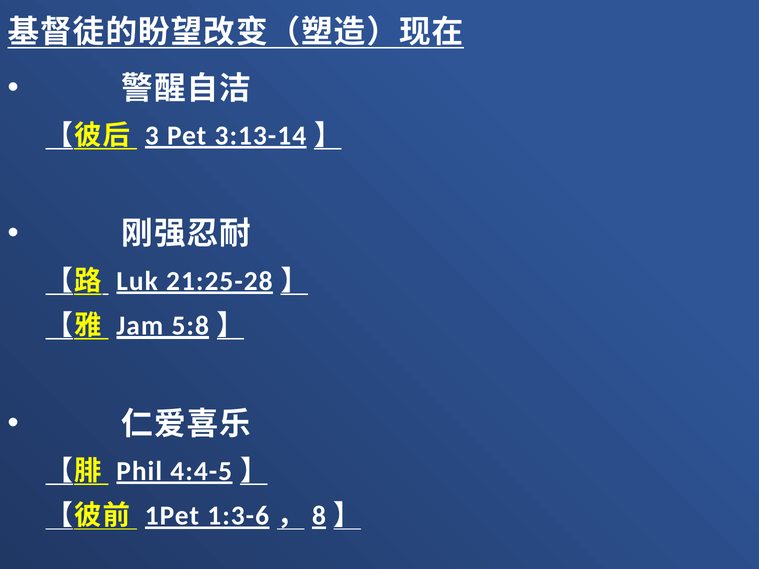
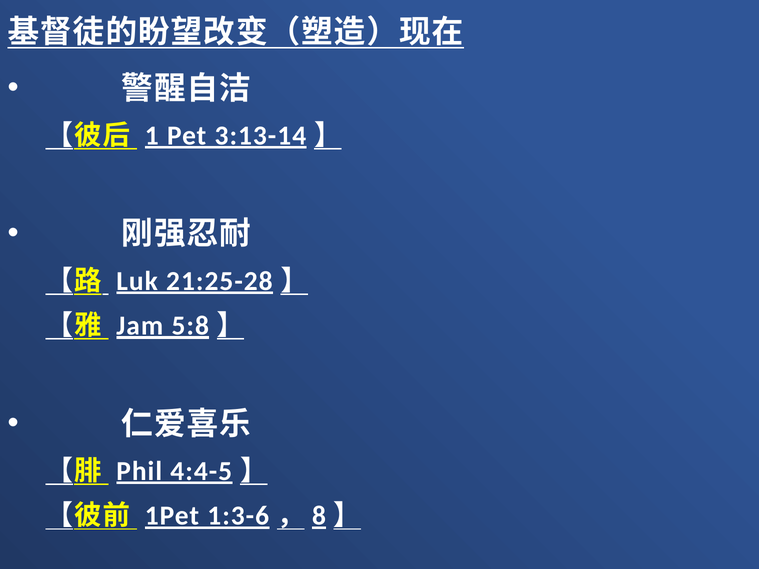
3: 3 -> 1
